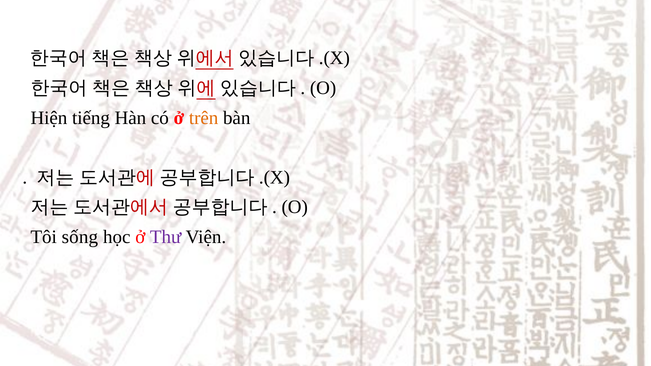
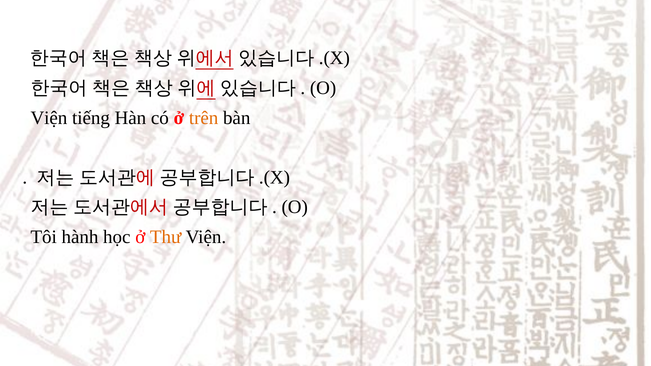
Hiện at (49, 118): Hiện -> Viện
sống: sống -> hành
Thư colour: purple -> orange
